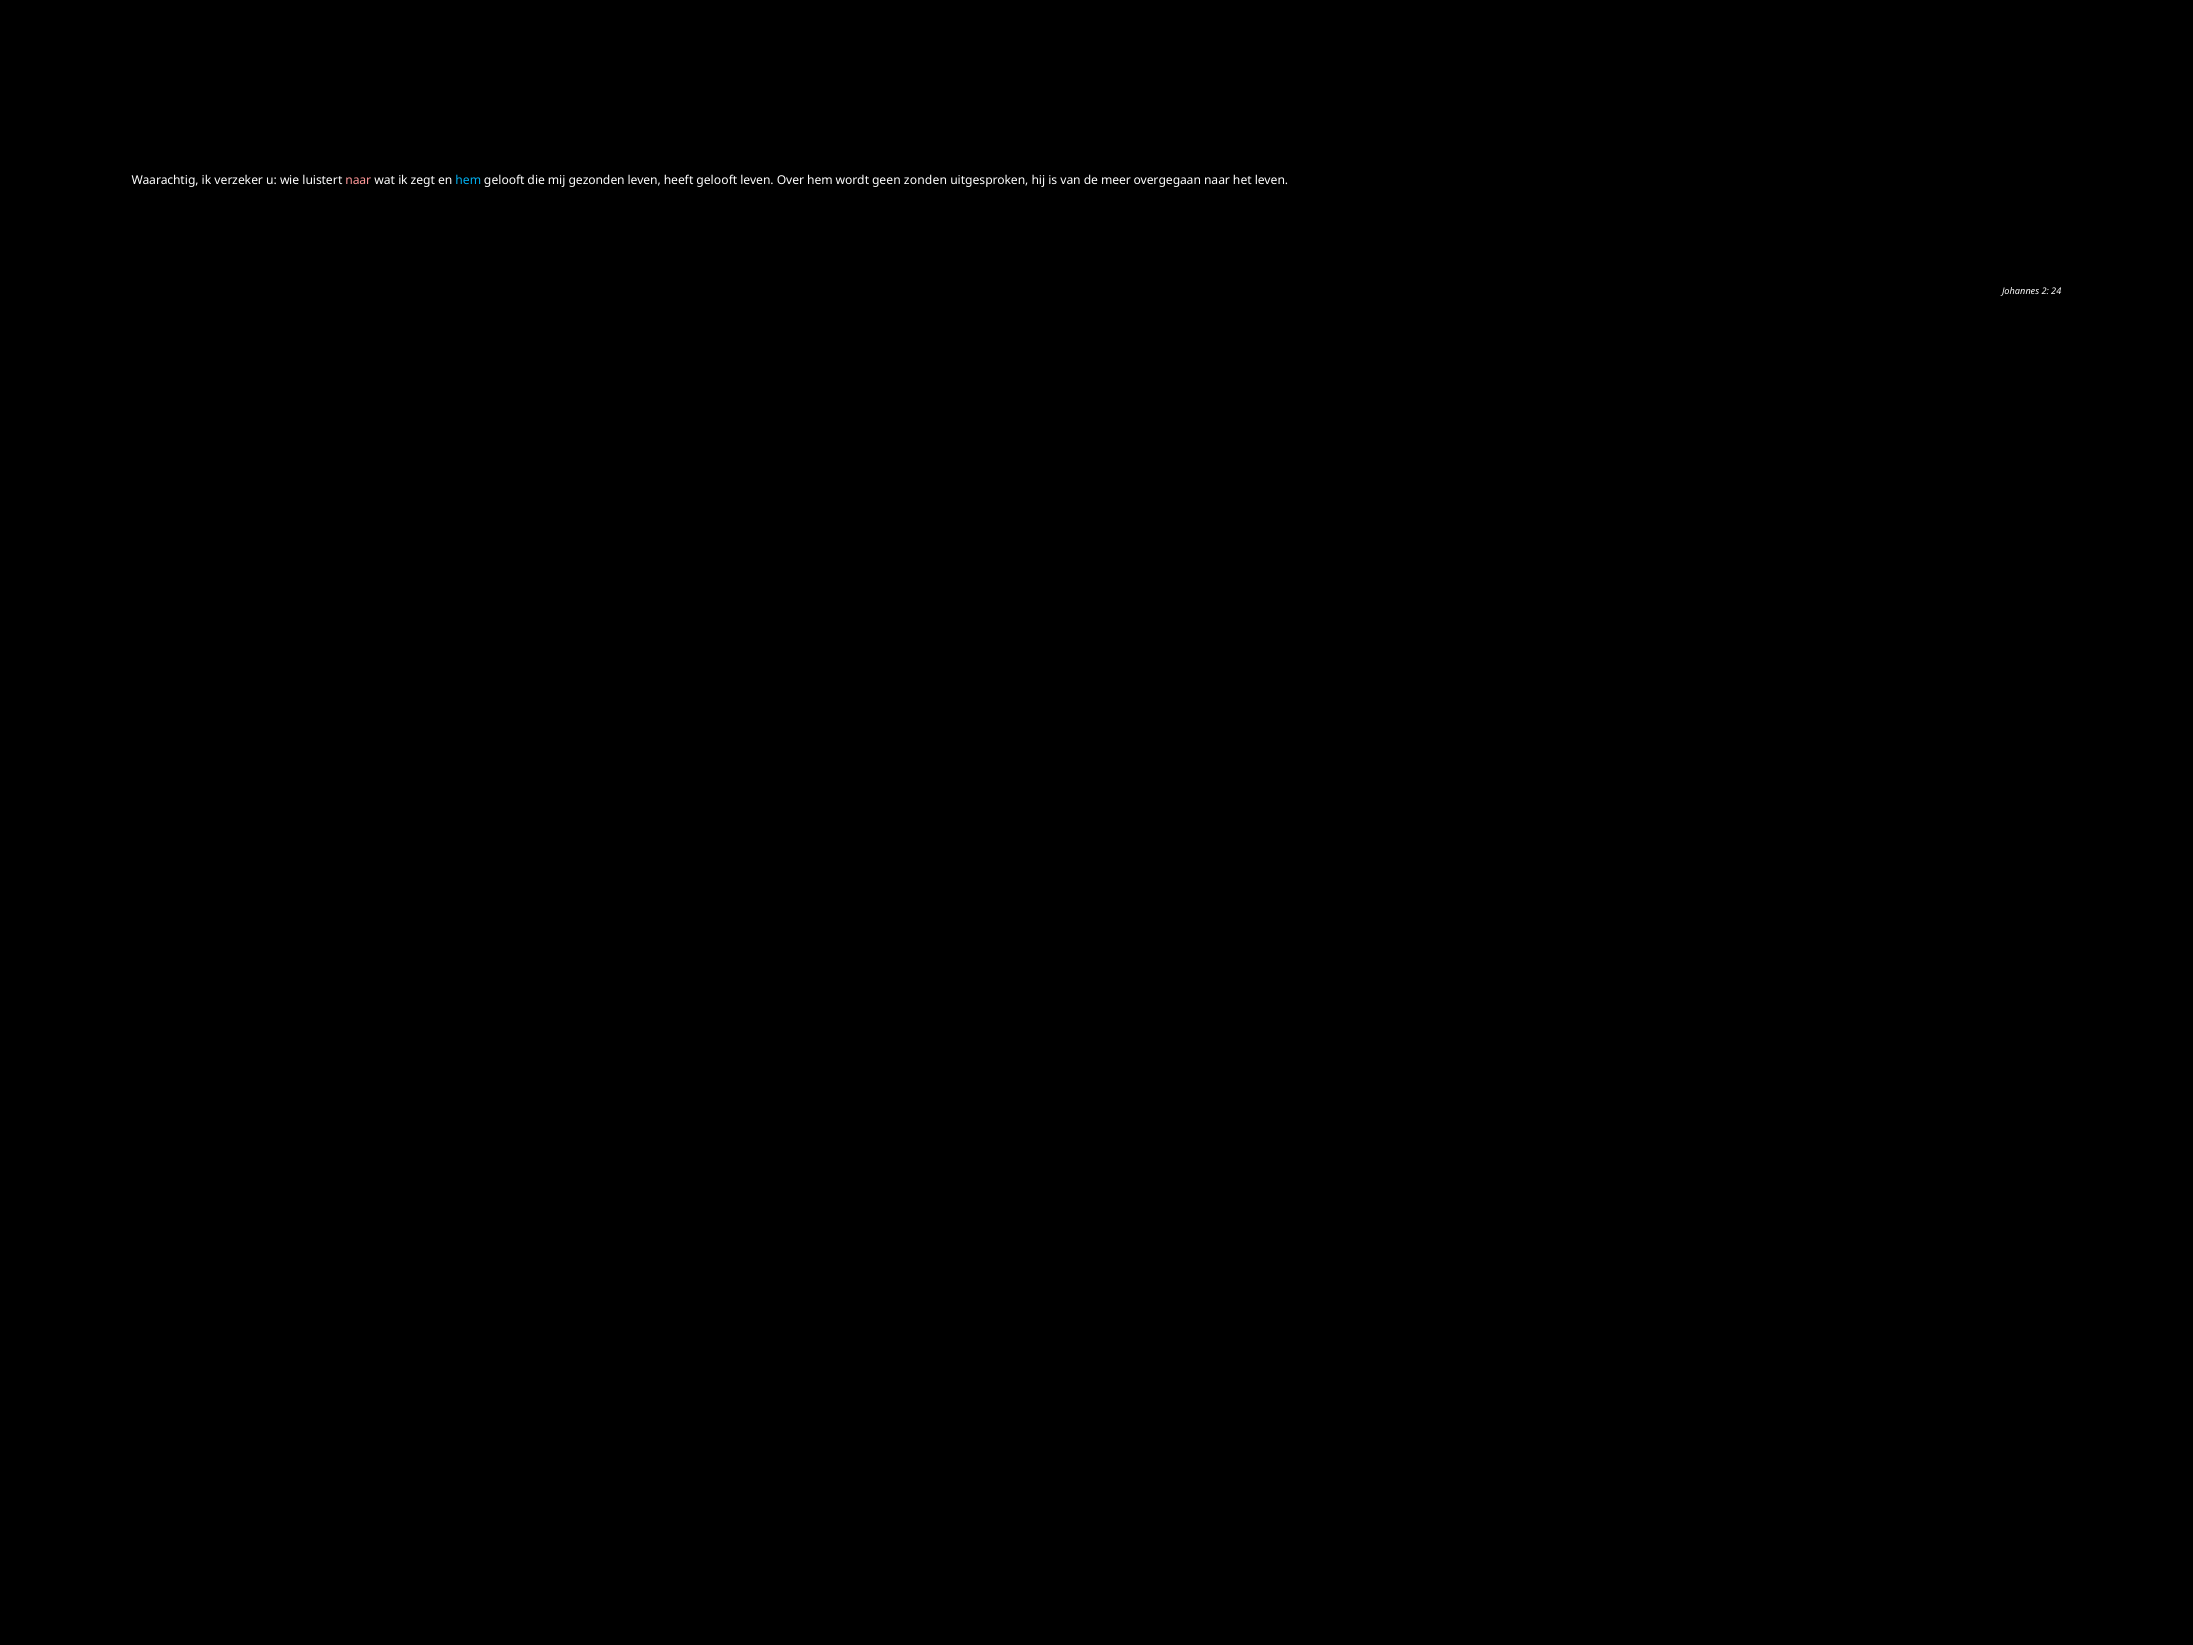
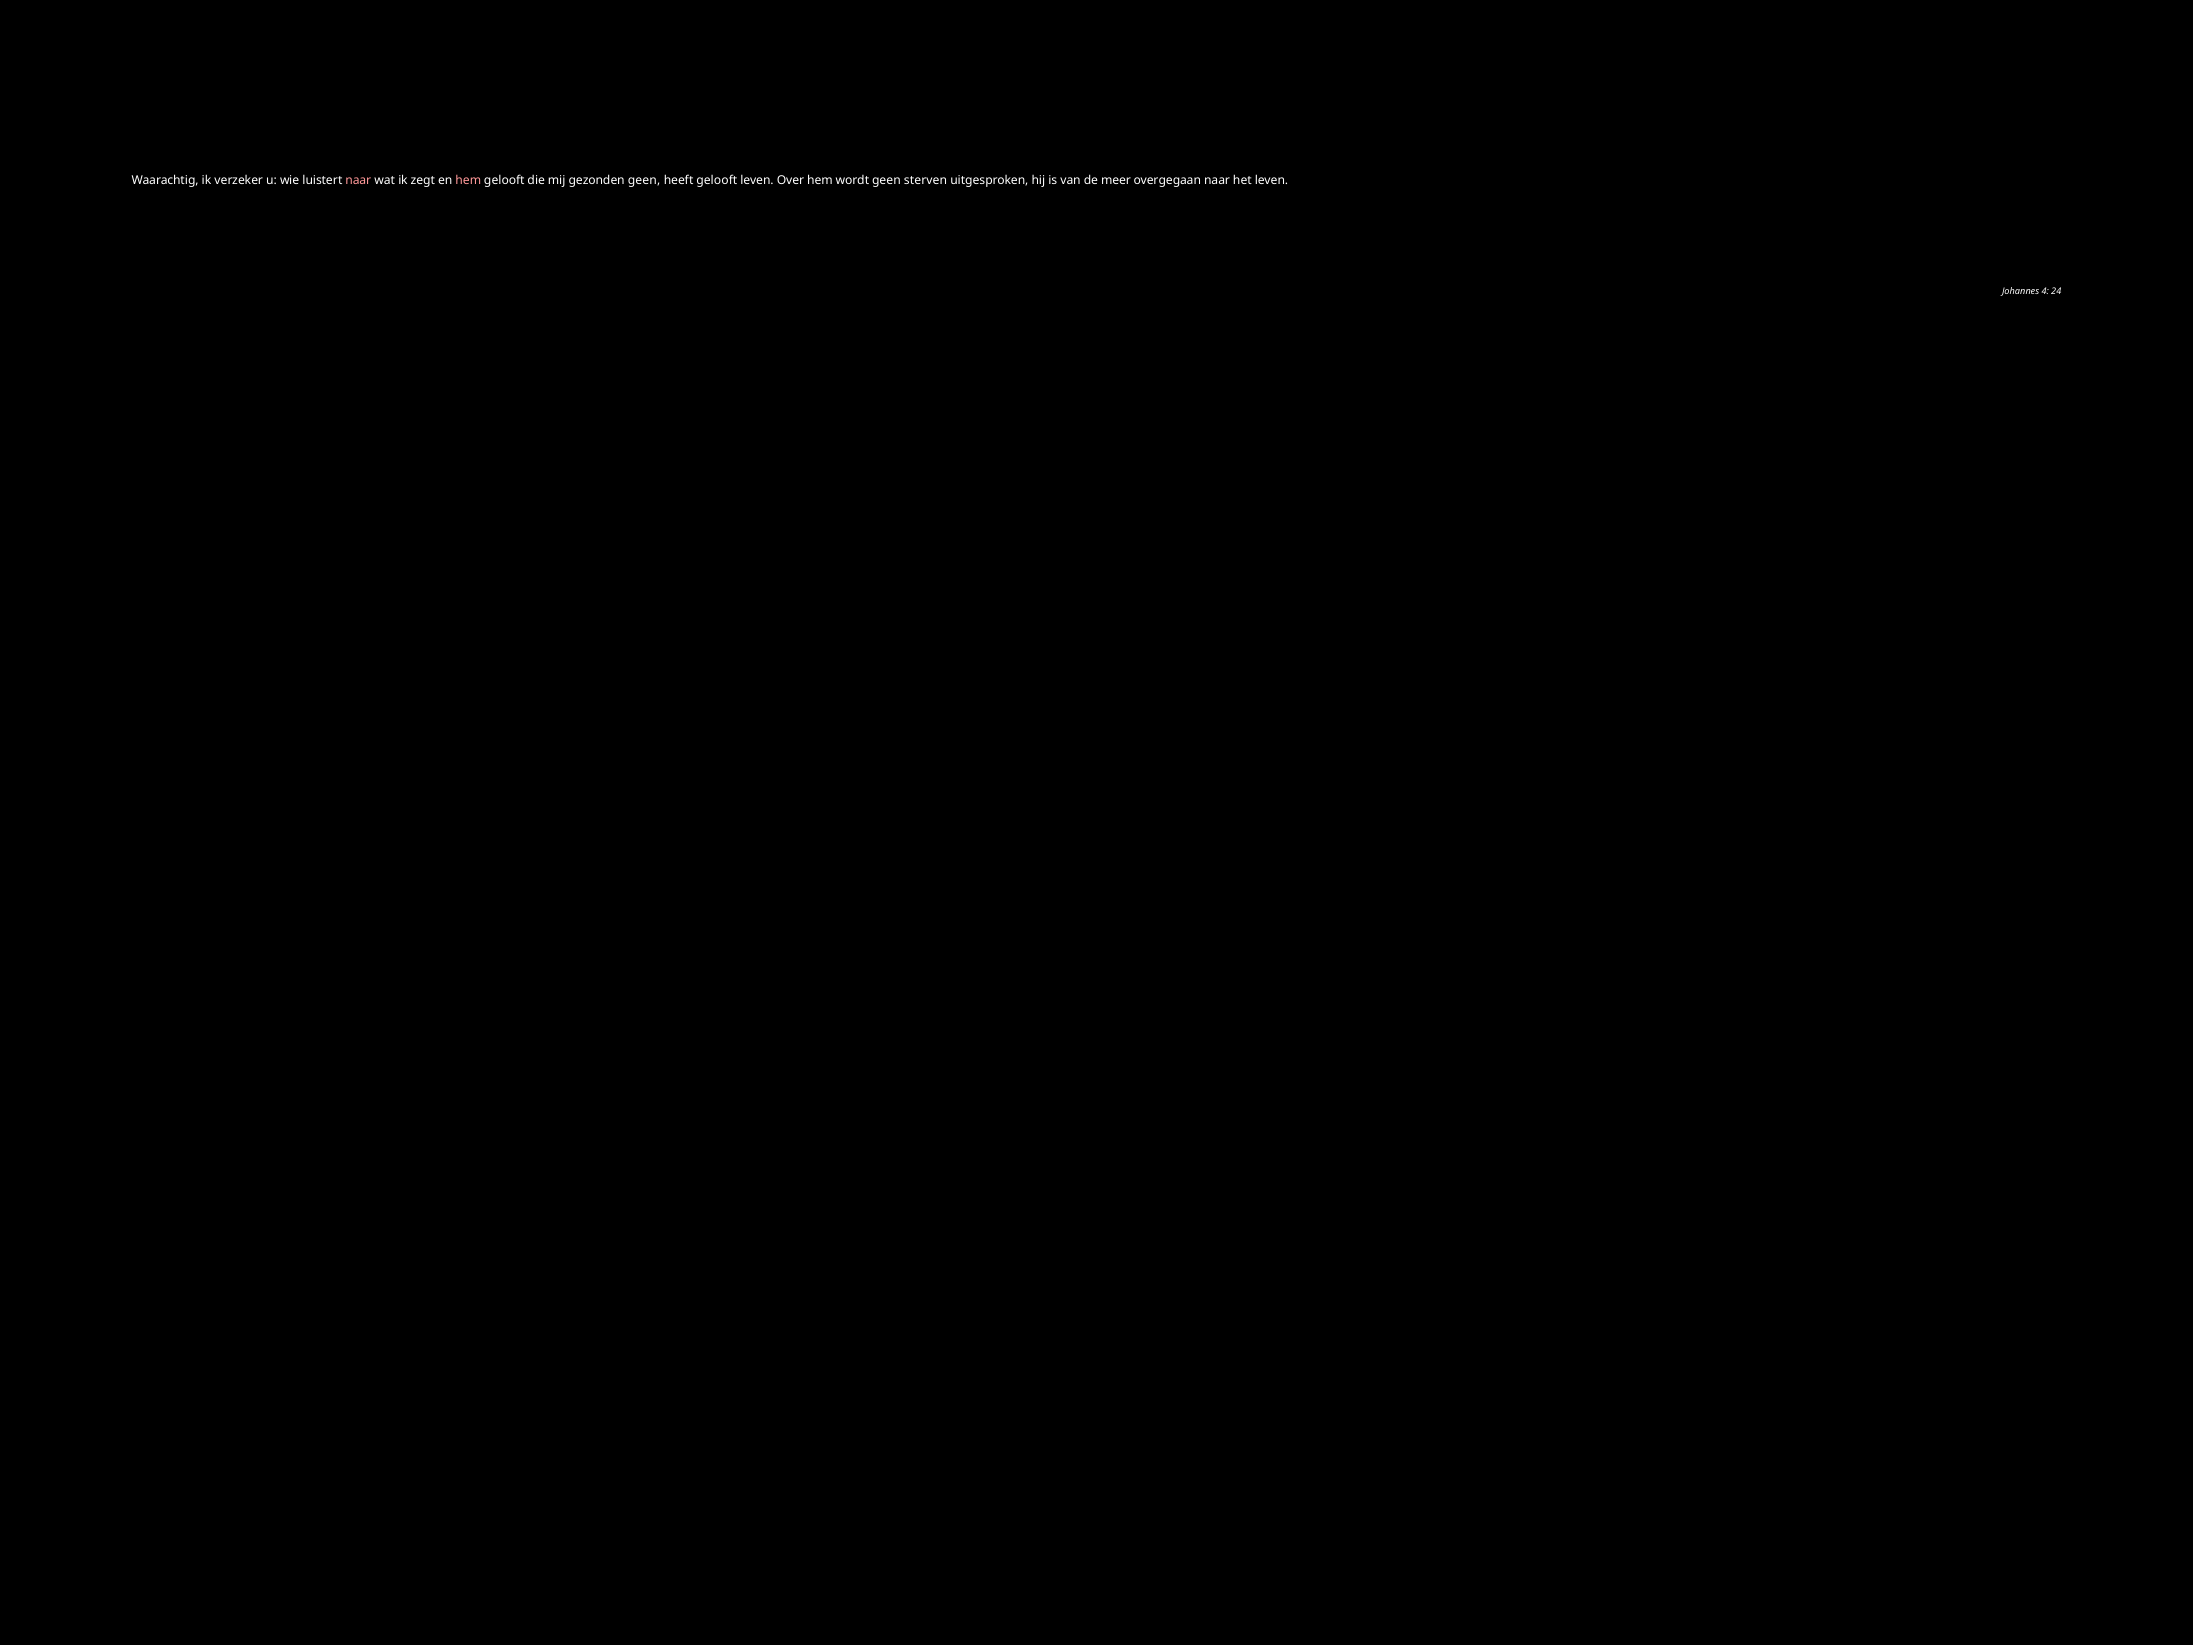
hem at (468, 180) colour: light blue -> pink
gezonden leven: leven -> geen
zonden: zonden -> sterven
2: 2 -> 4
